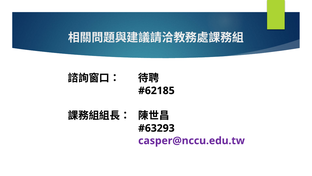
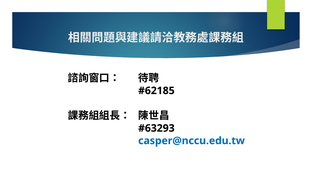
casper@nccu.edu.tw colour: purple -> blue
